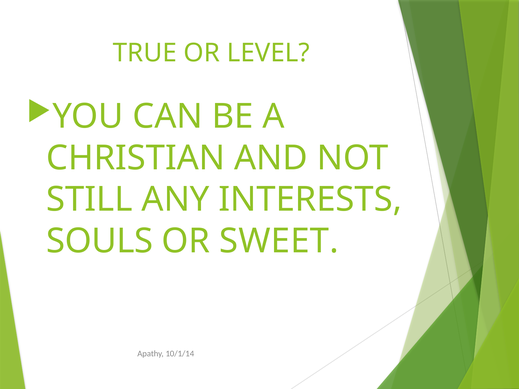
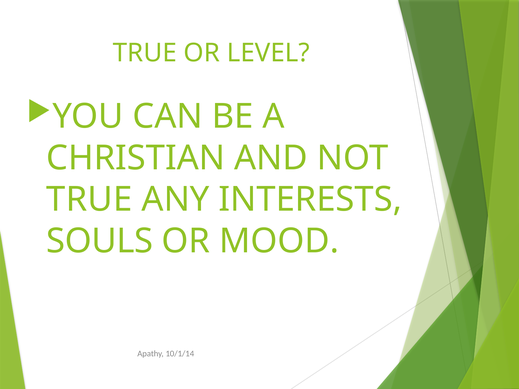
STILL at (89, 200): STILL -> TRUE
SWEET: SWEET -> MOOD
